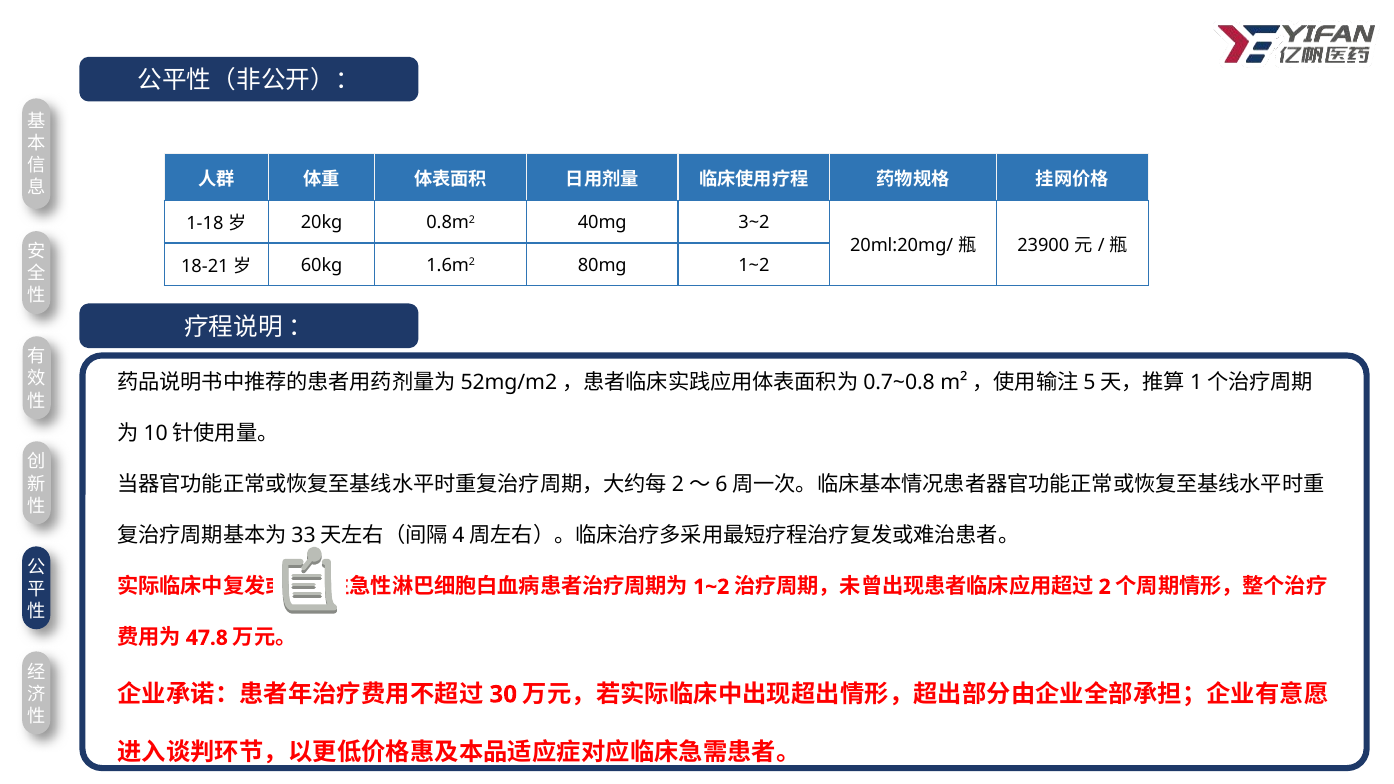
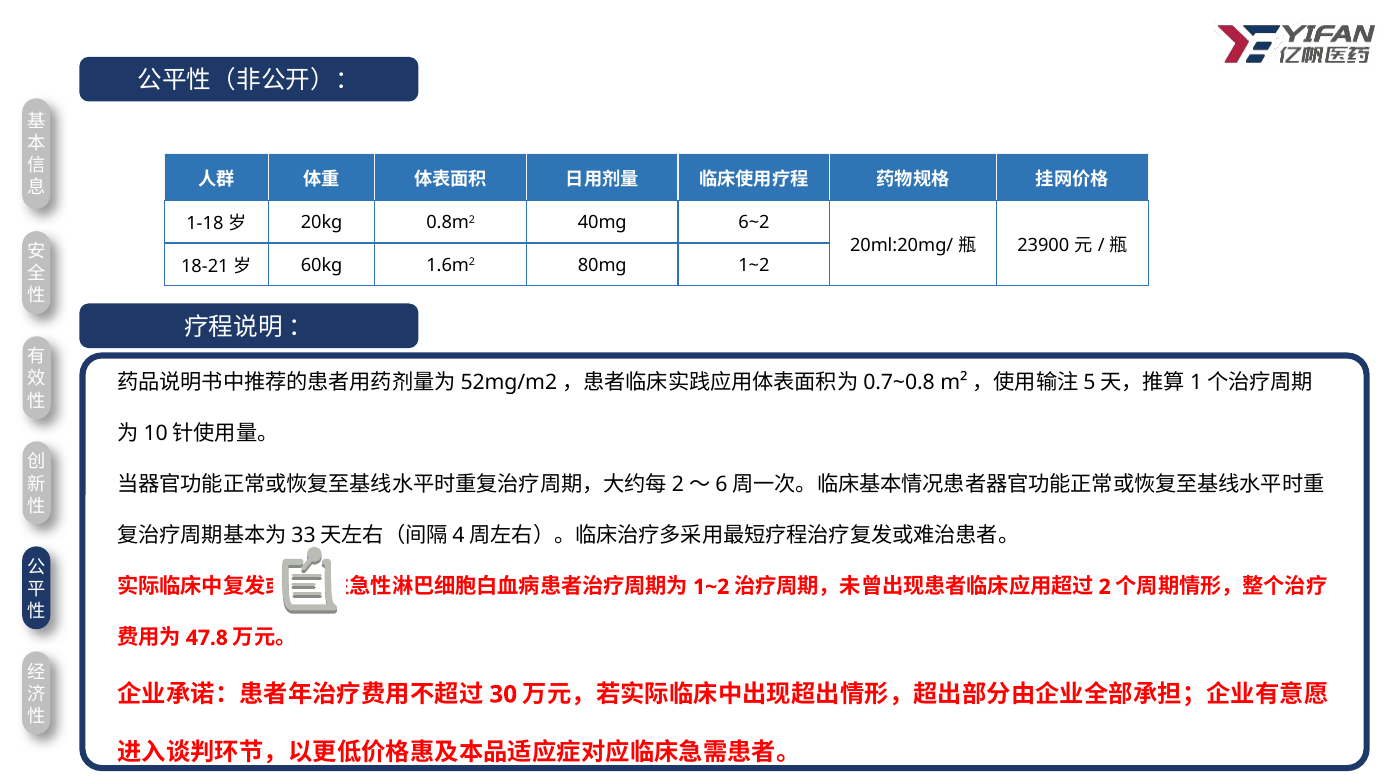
3~2: 3~2 -> 6~2
